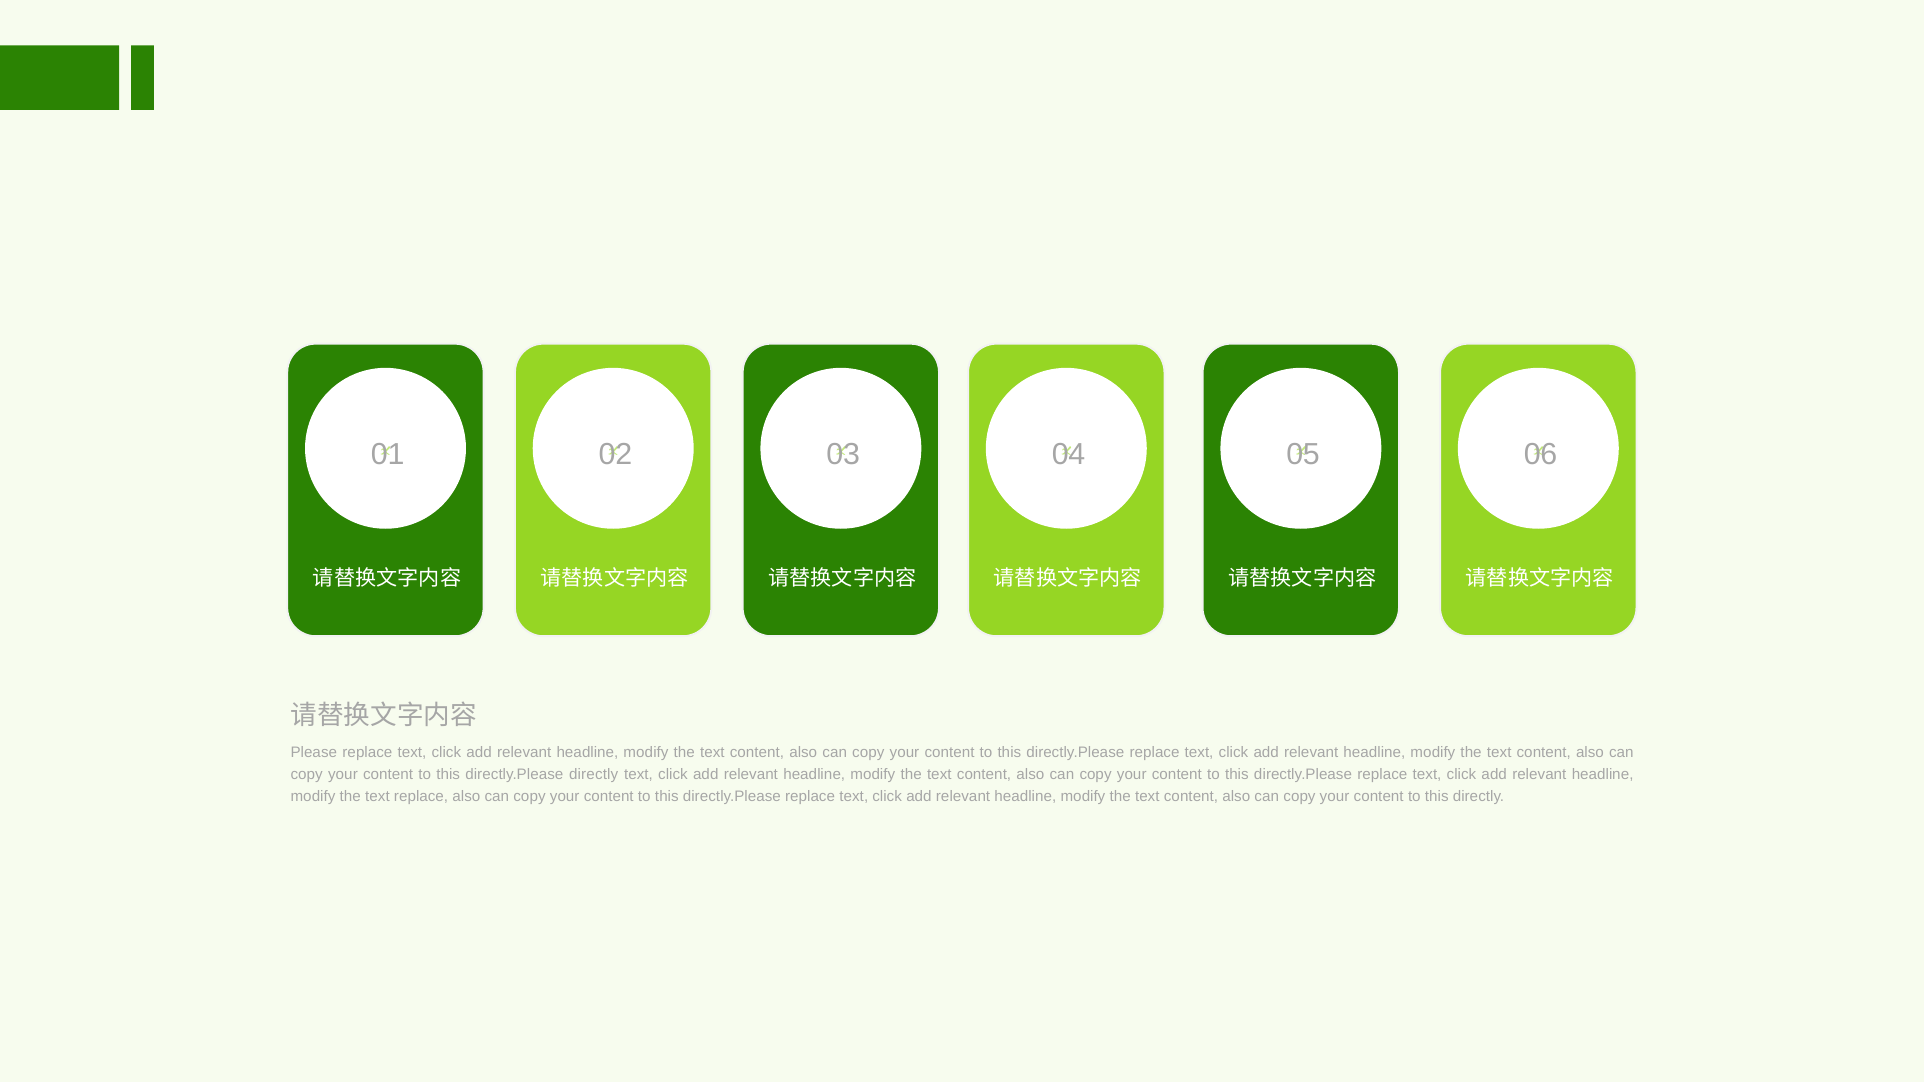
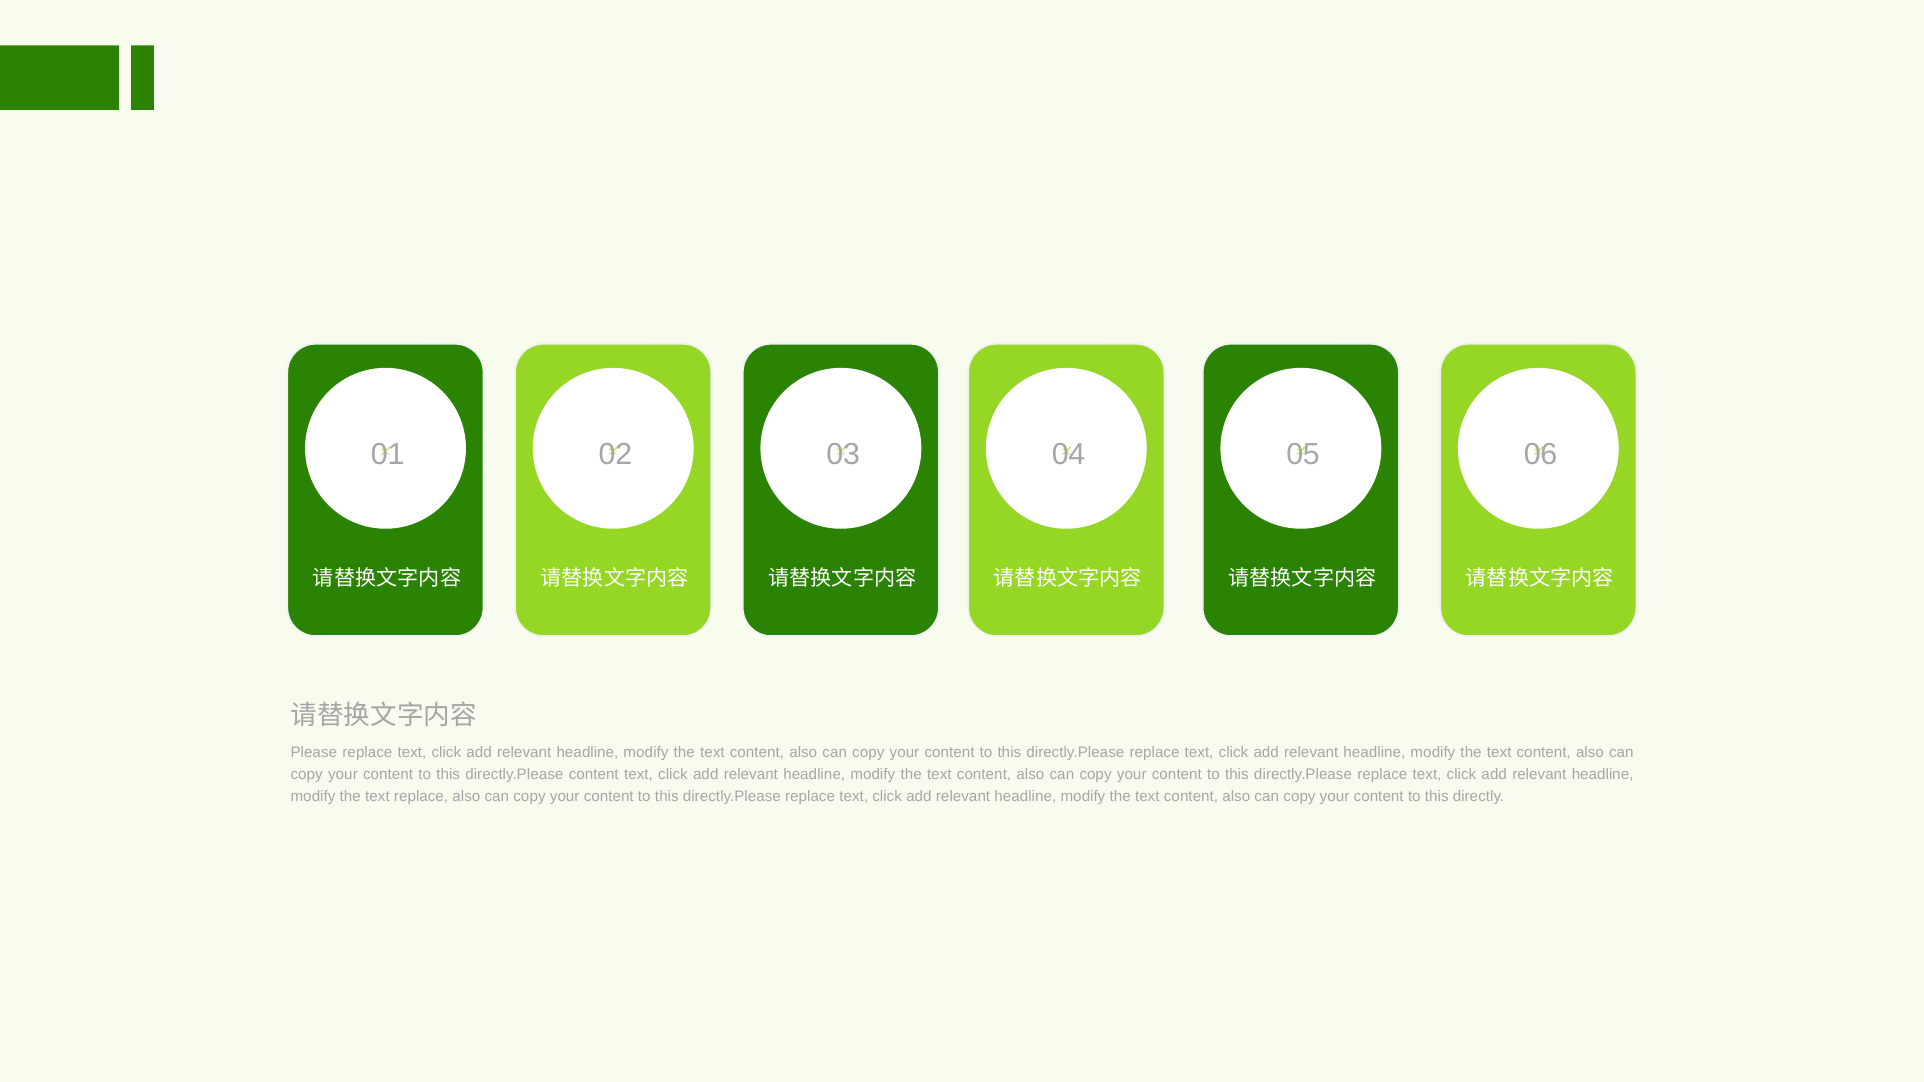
directly.Please directly: directly -> content
